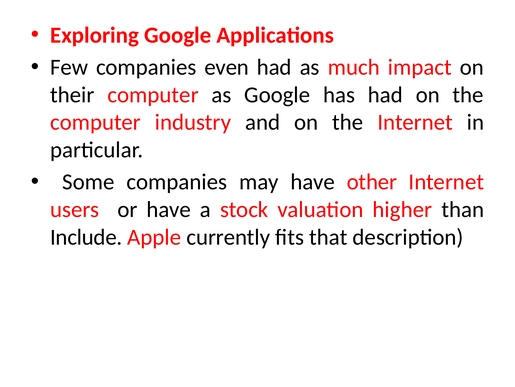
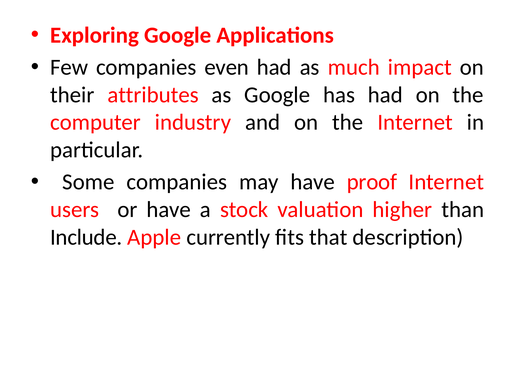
their computer: computer -> attributes
other: other -> proof
